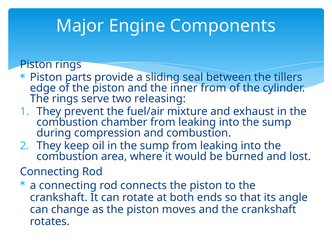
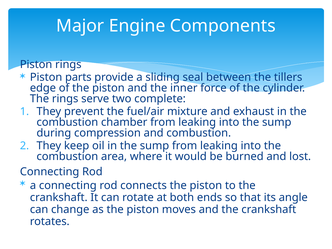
inner from: from -> force
releasing: releasing -> complete
